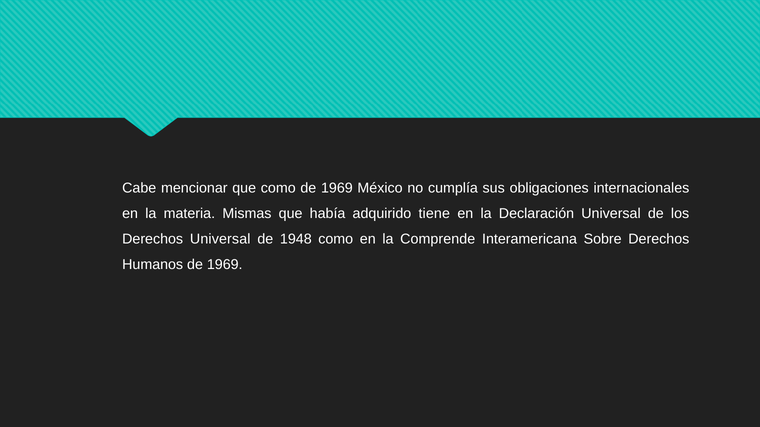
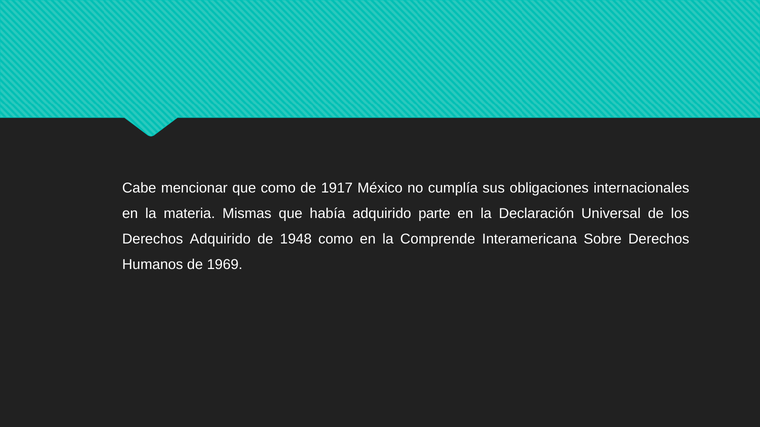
1969 at (337, 188): 1969 -> 1917
tiene: tiene -> parte
Derechos Universal: Universal -> Adquirido
